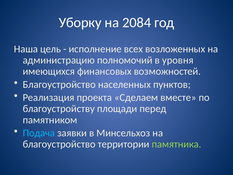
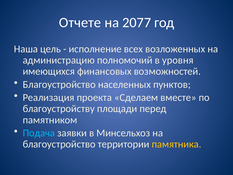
Уборку: Уборку -> Отчете
2084: 2084 -> 2077
памятника colour: light green -> yellow
